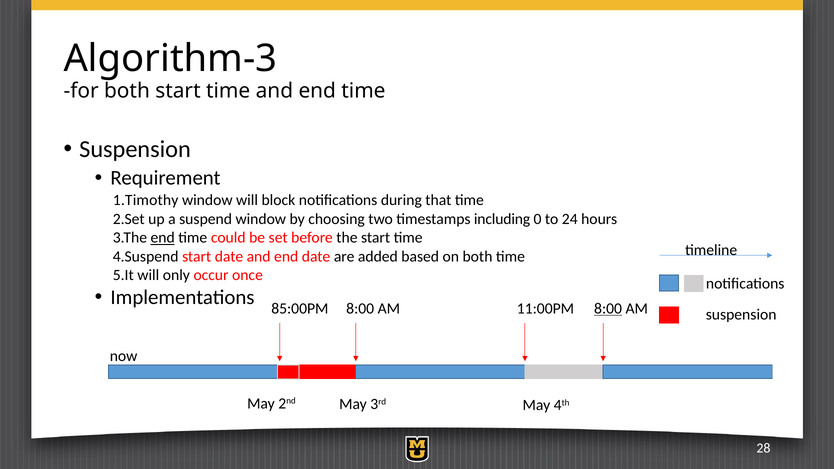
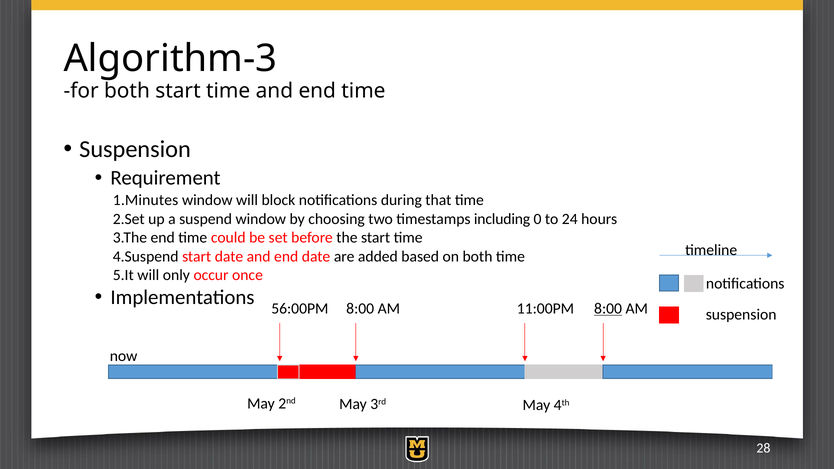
1.Timothy: 1.Timothy -> 1.Minutes
end at (163, 238) underline: present -> none
85:00PM: 85:00PM -> 56:00PM
